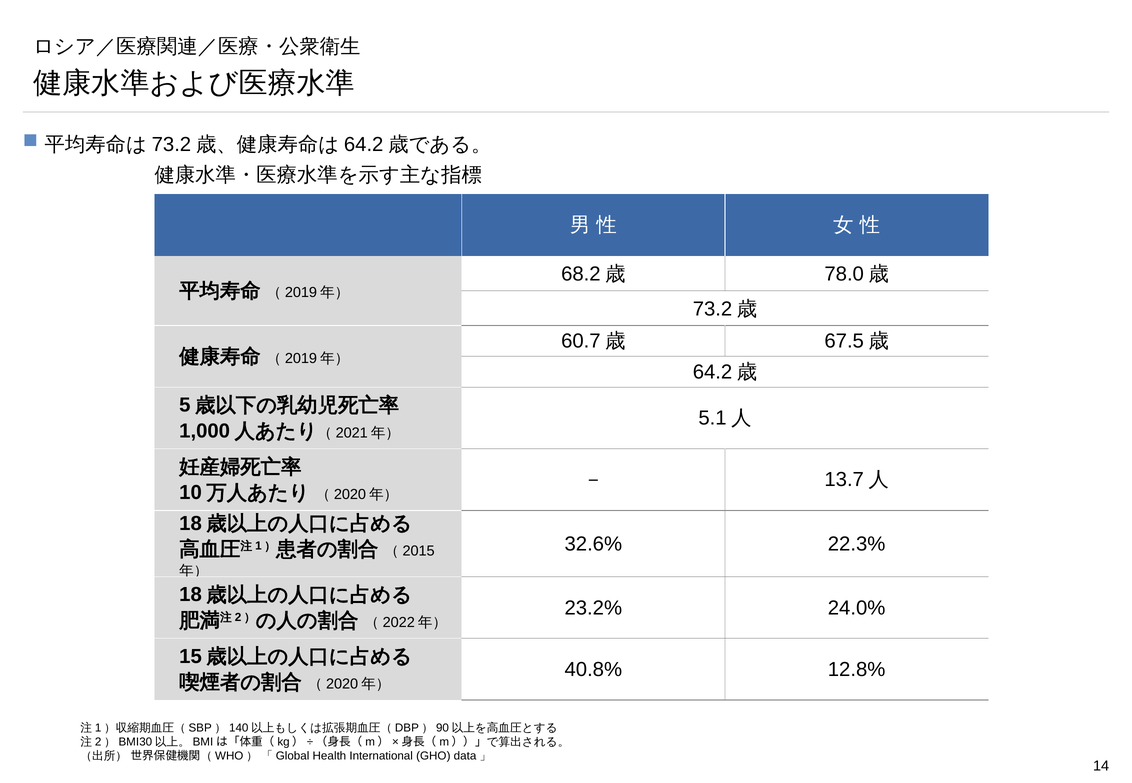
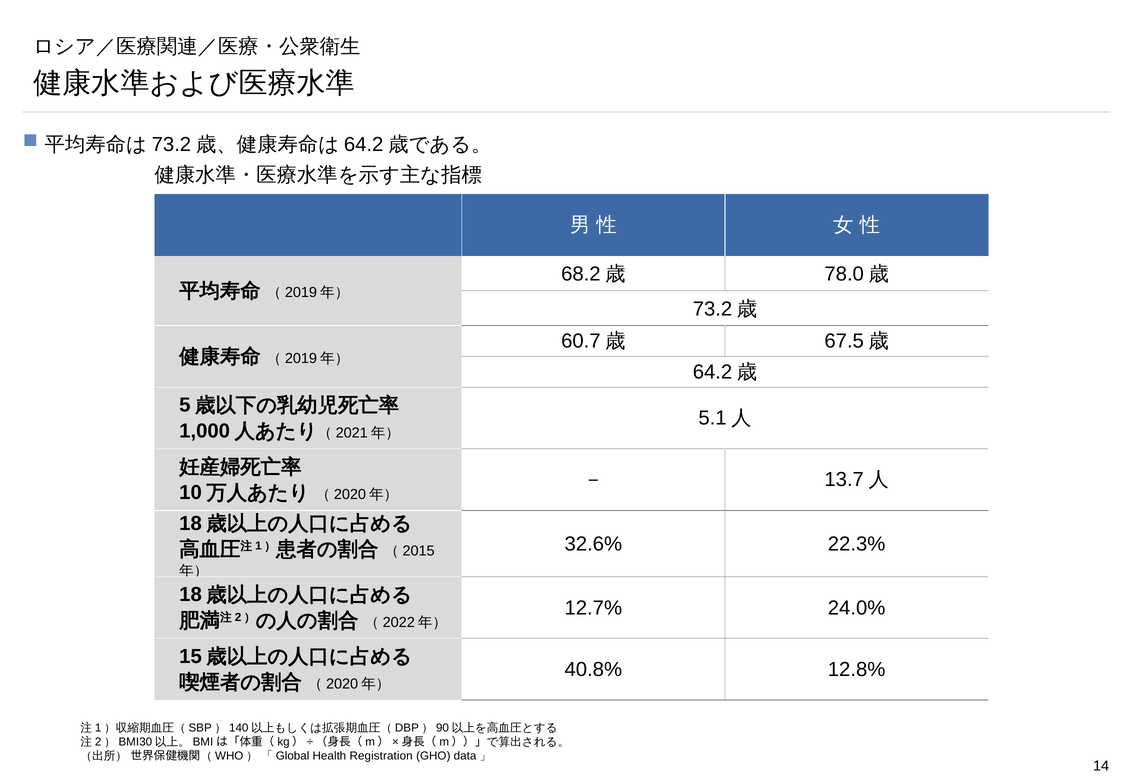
23.2%: 23.2% -> 12.7%
International: International -> Registration
